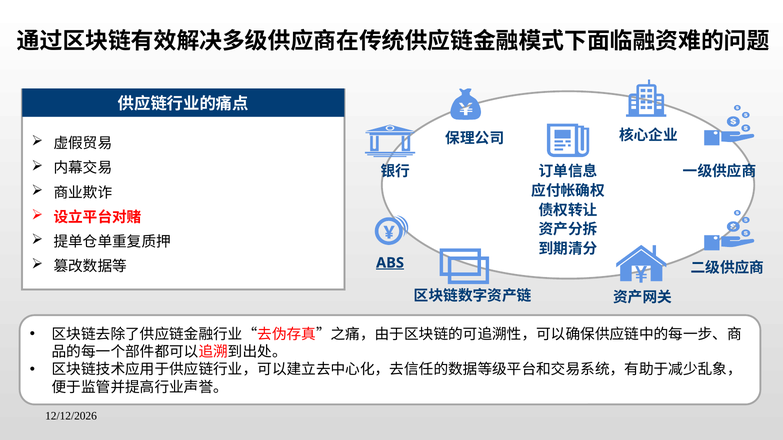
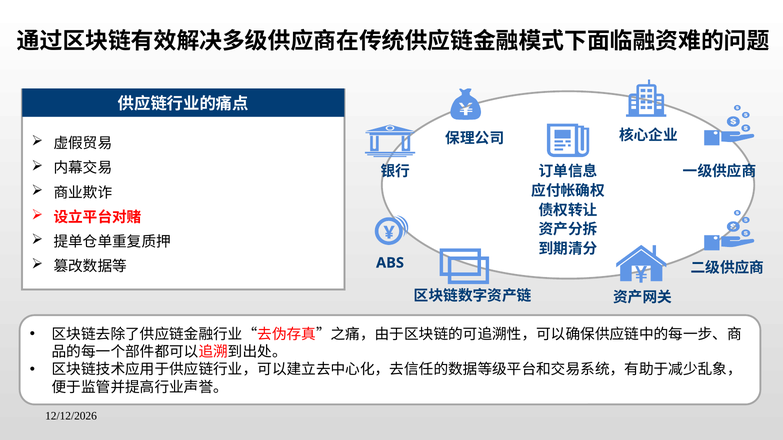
ABS underline: present -> none
